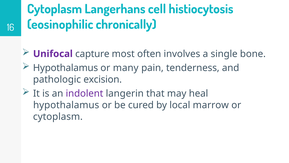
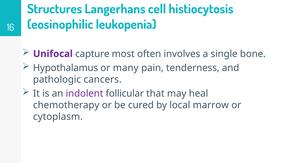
Cytoplasm at (55, 9): Cytoplasm -> Structures
chronically: chronically -> leukopenia
excision: excision -> cancers
langerin: langerin -> follicular
hypothalamus at (66, 105): hypothalamus -> chemotherapy
